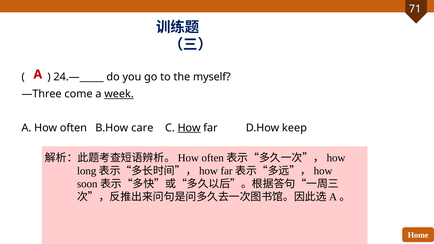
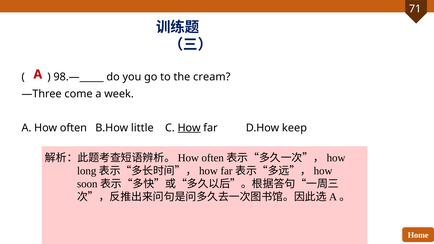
24.—_____: 24.—_____ -> 98.—_____
myself: myself -> cream
week underline: present -> none
care: care -> little
